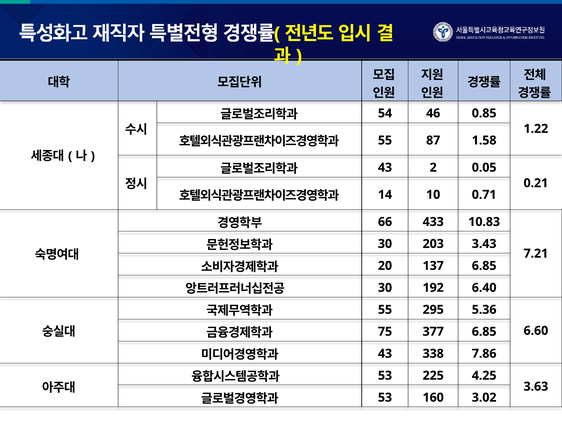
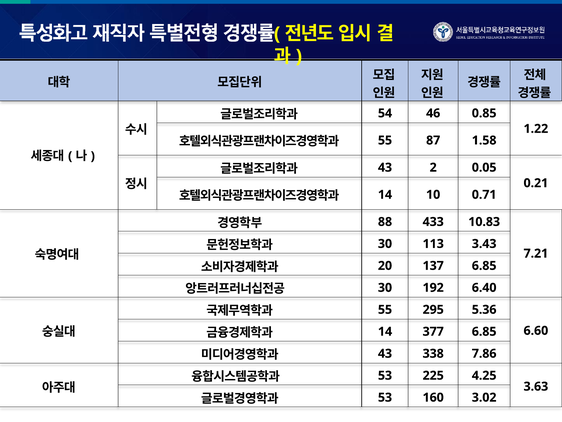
66: 66 -> 88
203: 203 -> 113
75 at (385, 331): 75 -> 14
